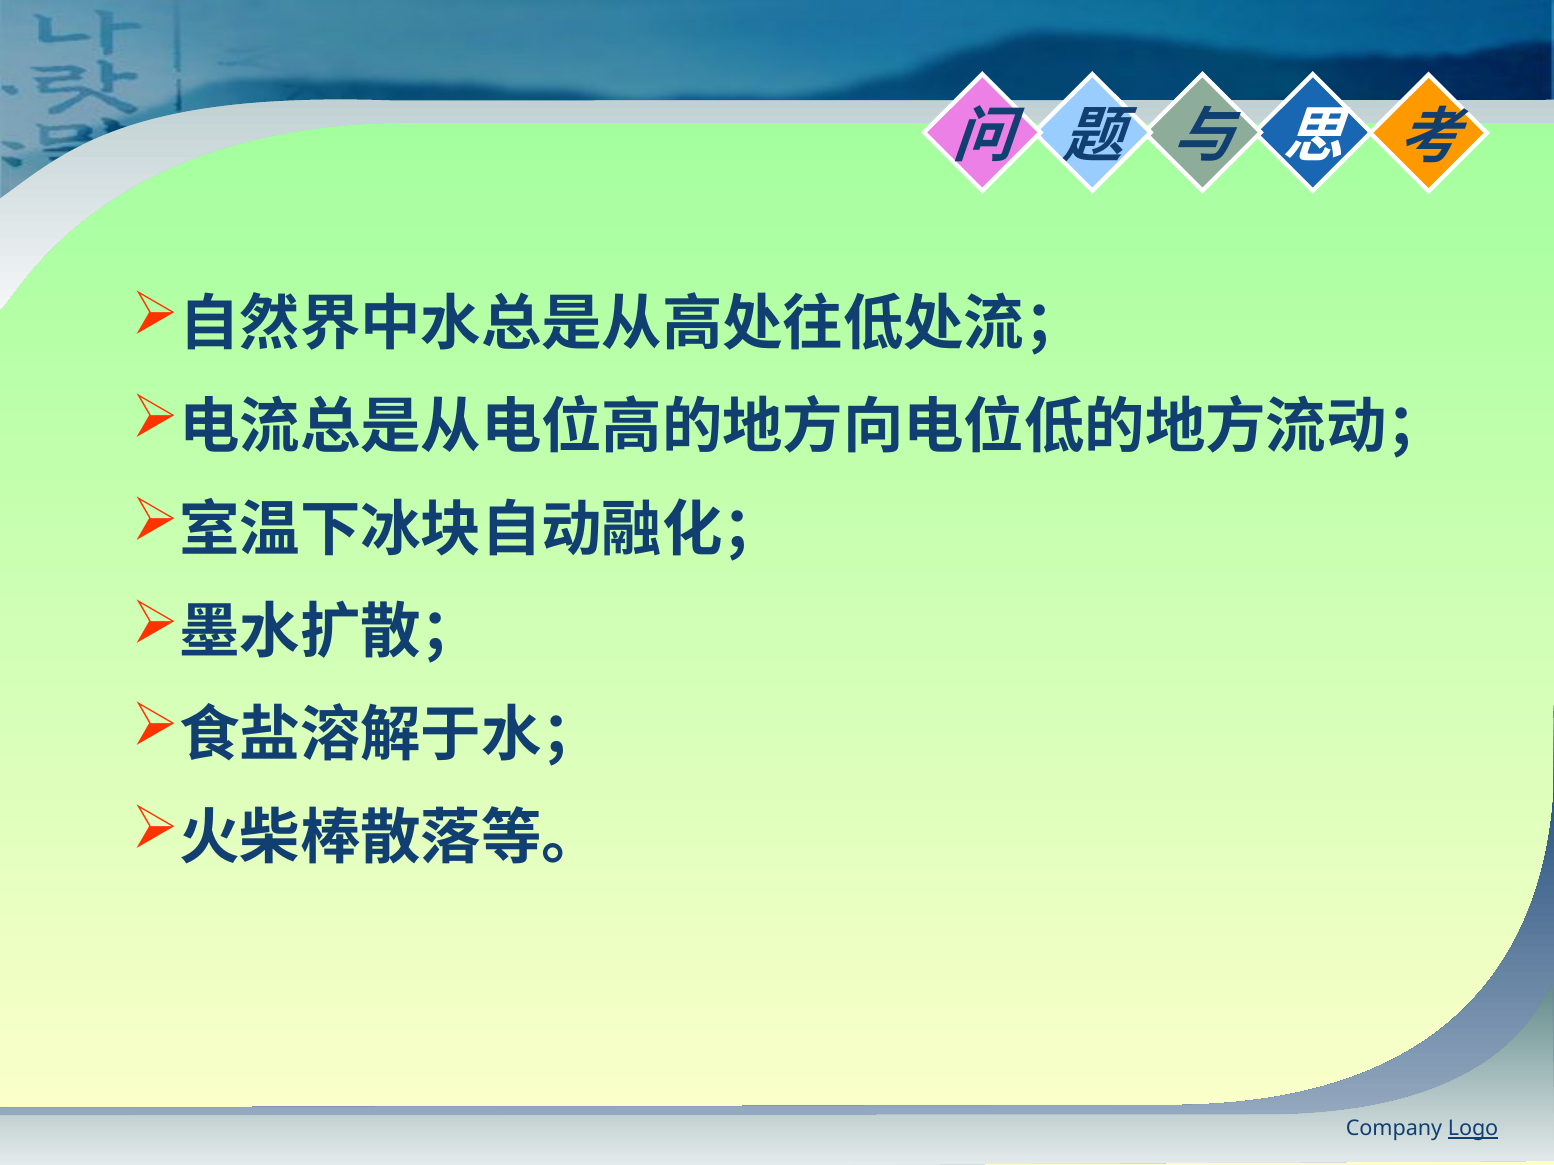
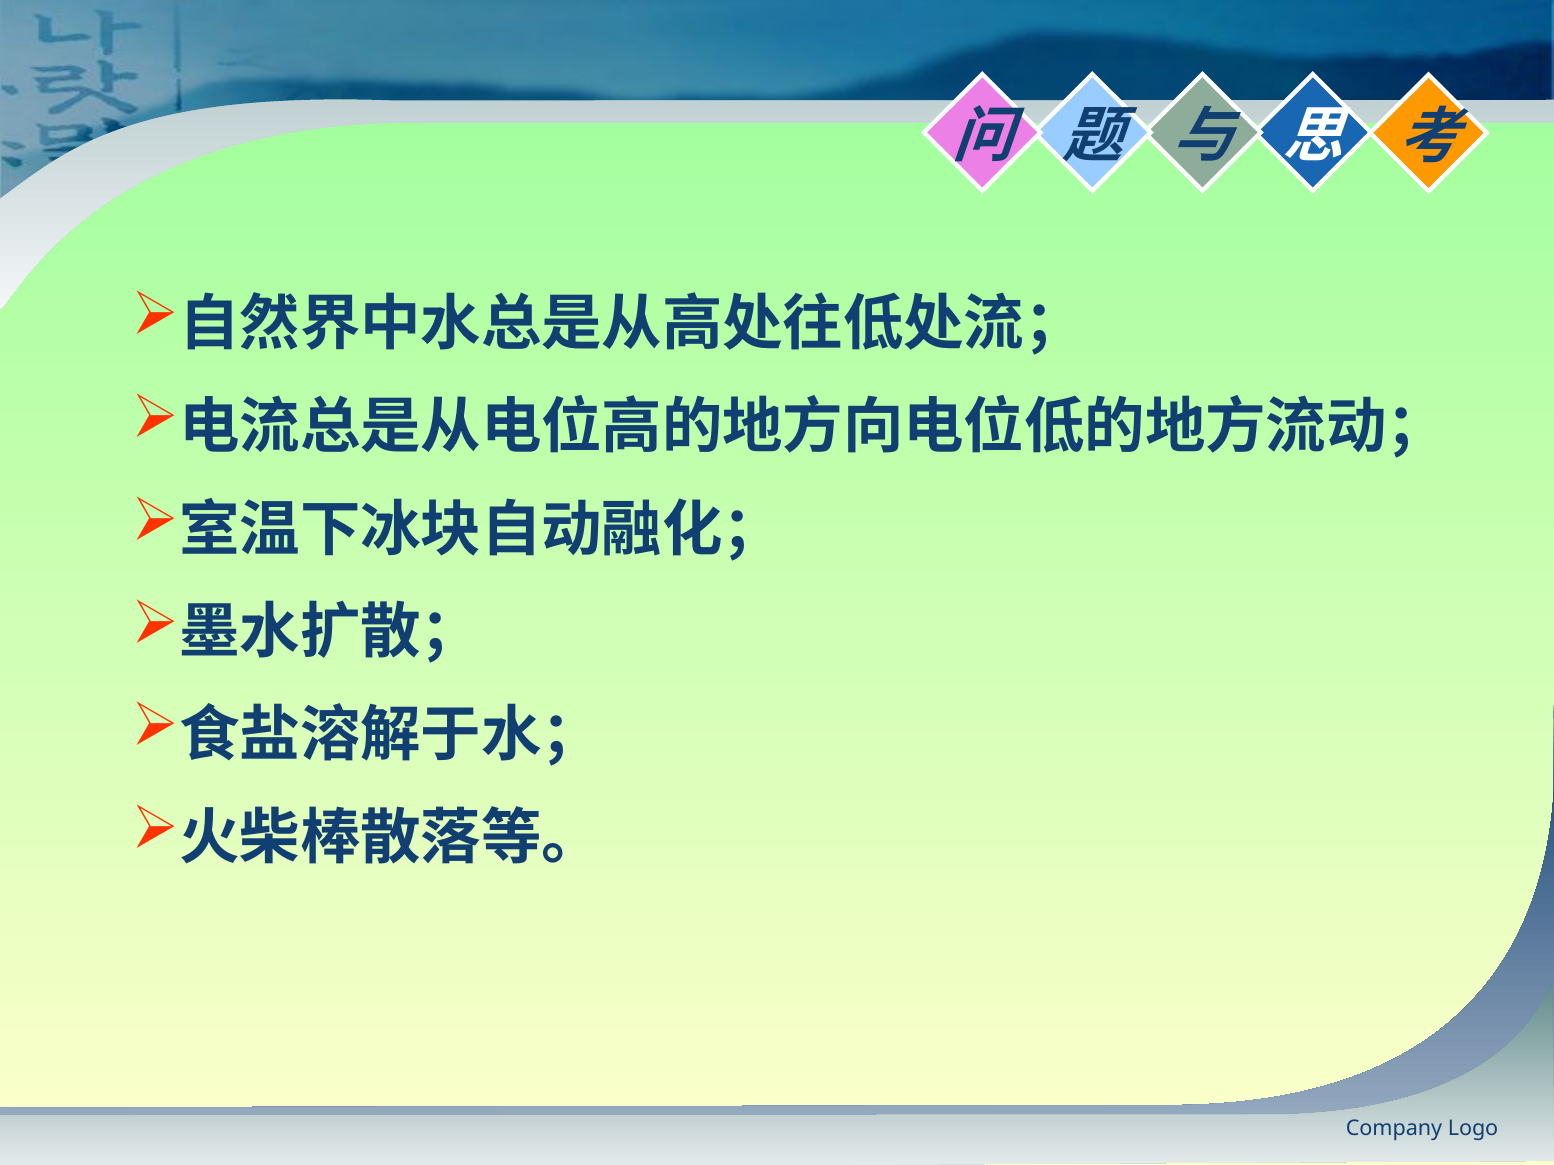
Logo underline: present -> none
